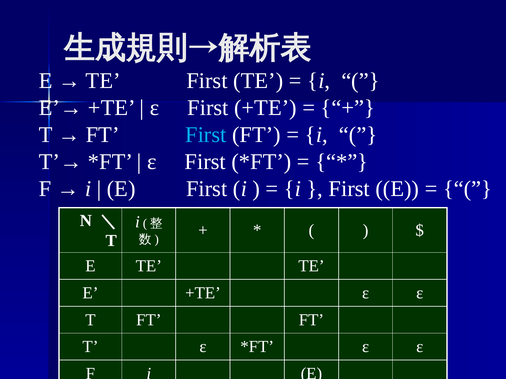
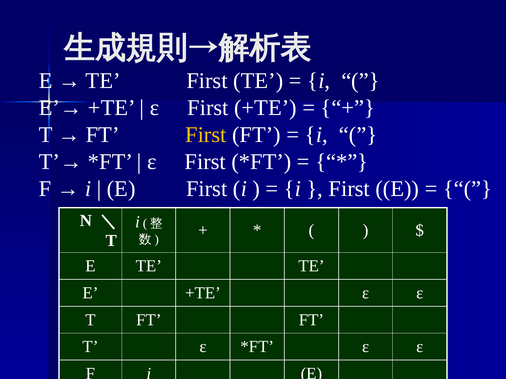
First at (206, 135) colour: light blue -> yellow
